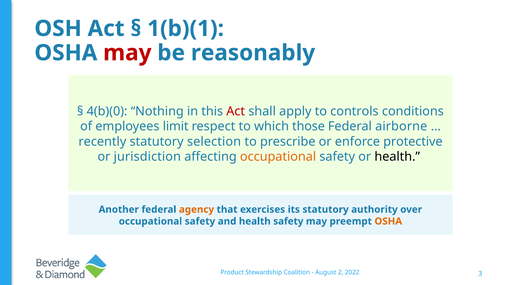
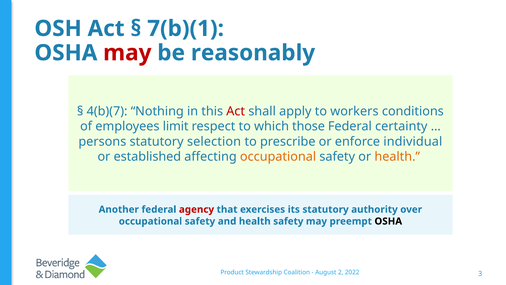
1(b)(1: 1(b)(1 -> 7(b)(1
4(b)(0: 4(b)(0 -> 4(b)(7
controls: controls -> workers
airborne: airborne -> certainty
recently: recently -> persons
protective: protective -> individual
jurisdiction: jurisdiction -> established
health at (397, 157) colour: black -> orange
agency colour: orange -> red
OSHA at (388, 221) colour: orange -> black
